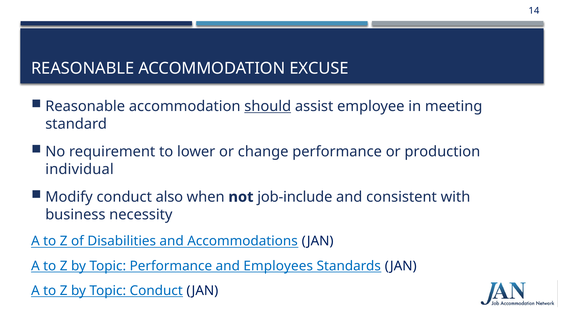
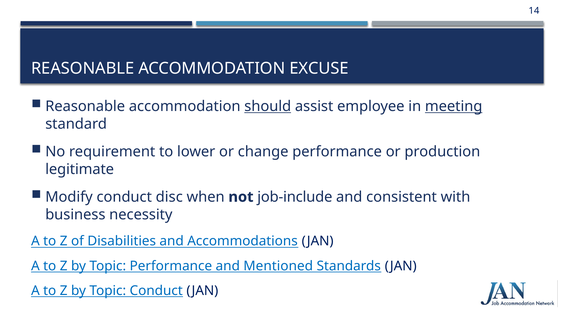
meeting underline: none -> present
individual: individual -> legitimate
also: also -> disc
Employees: Employees -> Mentioned
